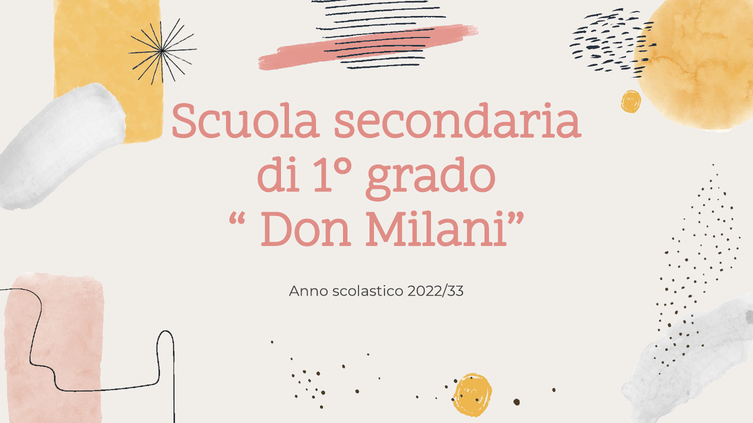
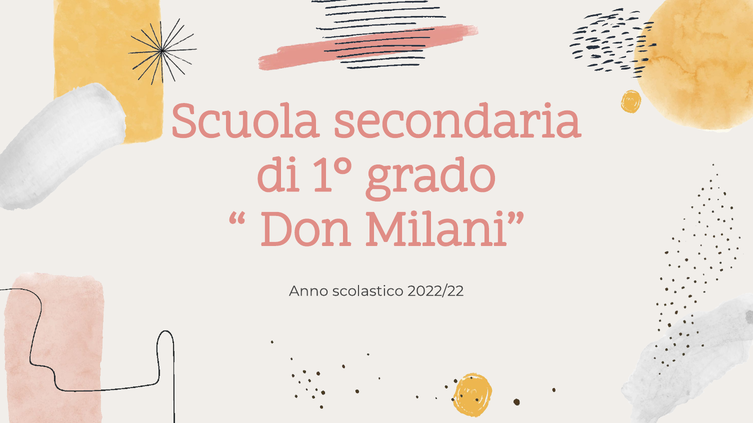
2022/33: 2022/33 -> 2022/22
